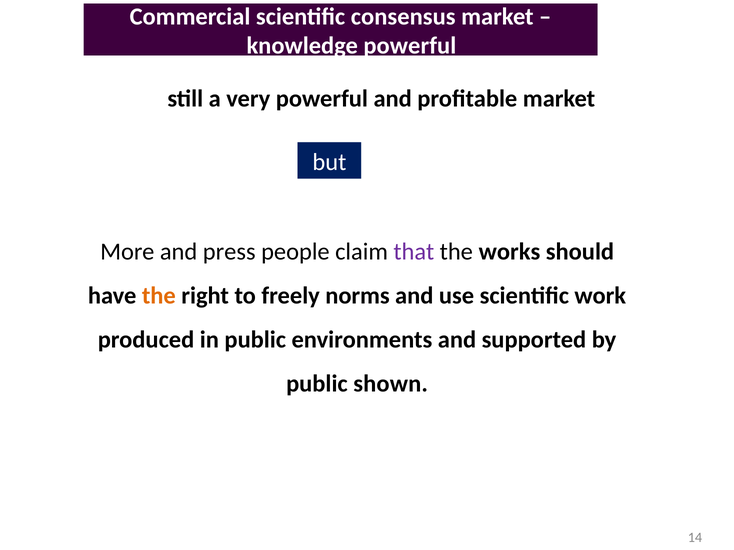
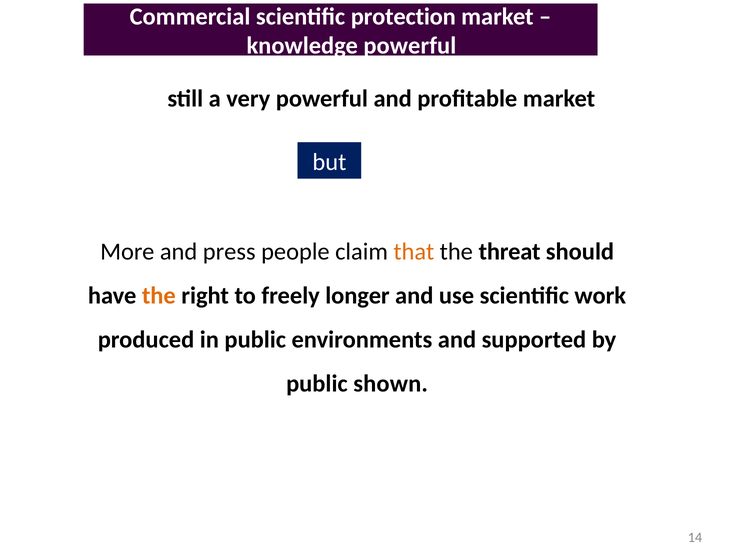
consensus: consensus -> protection
that colour: purple -> orange
works: works -> threat
norms: norms -> longer
